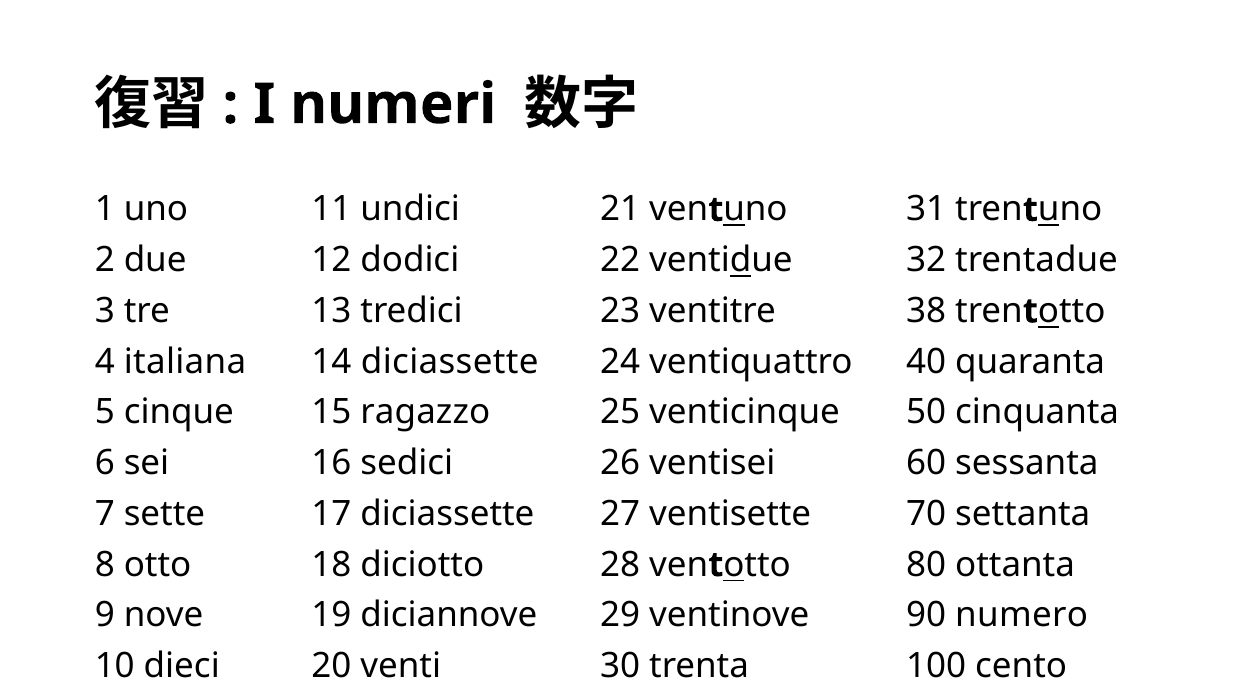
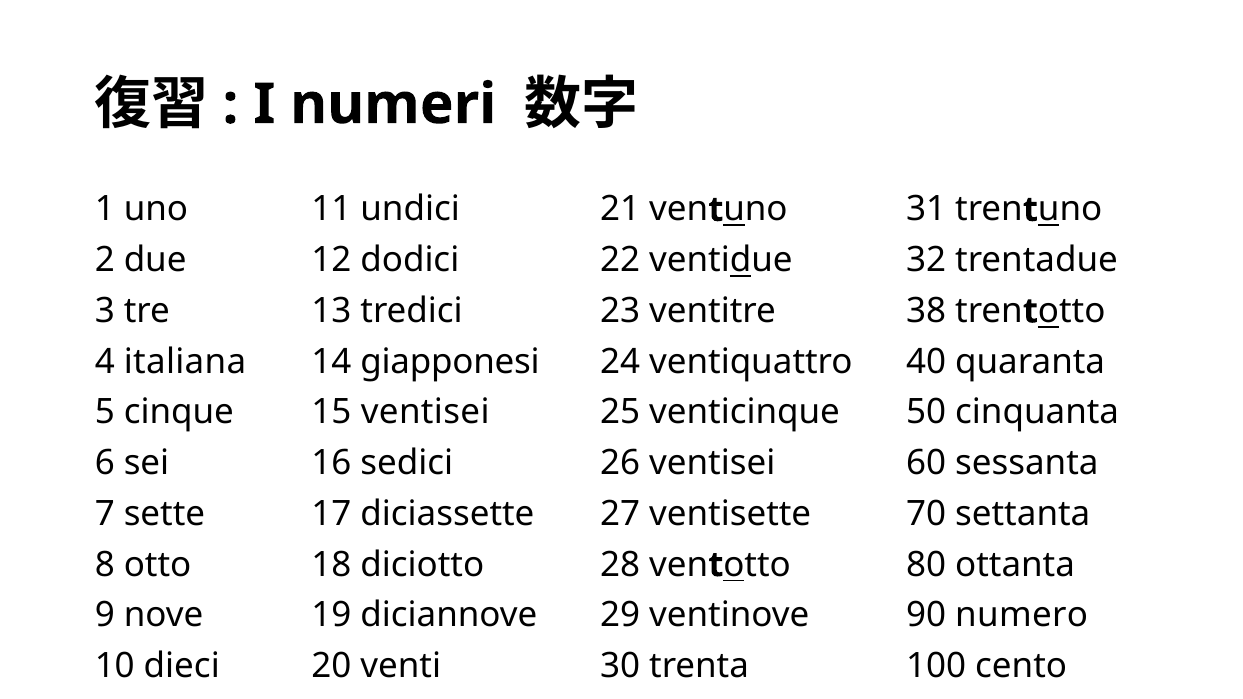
14 diciassette: diciassette -> giapponesi
15 ragazzo: ragazzo -> ventisei
